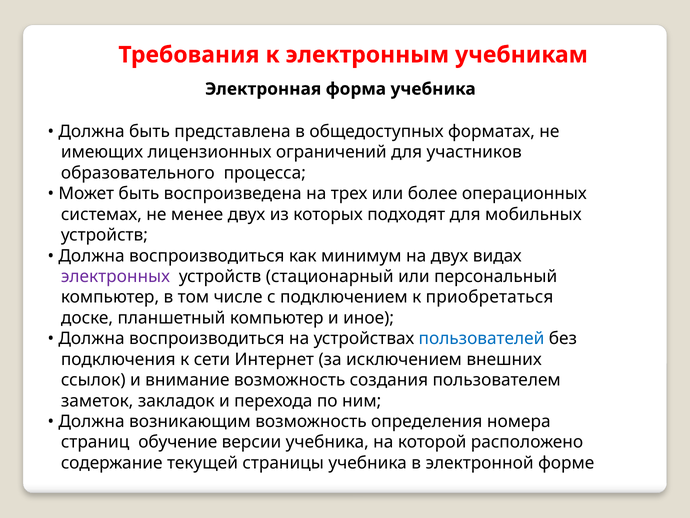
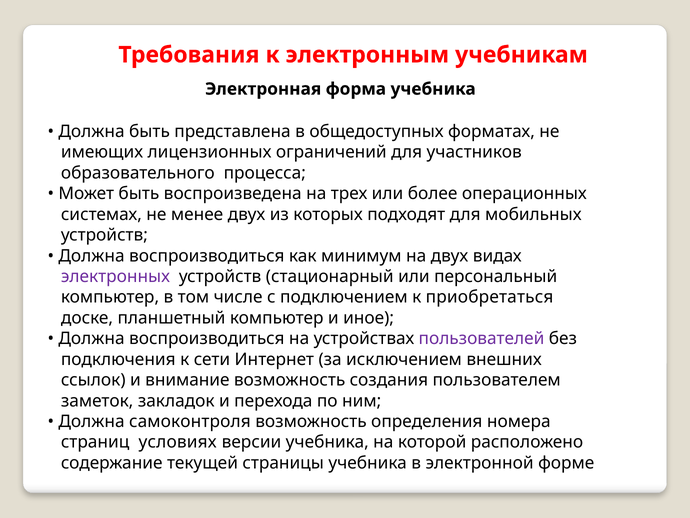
пользователей colour: blue -> purple
возникающим: возникающим -> самоконтроля
обучение: обучение -> условиях
